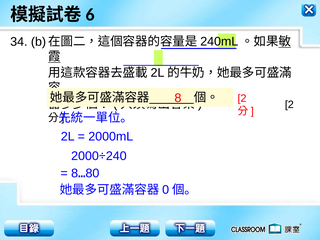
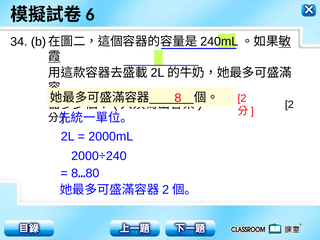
0 at (166, 190): 0 -> 2
